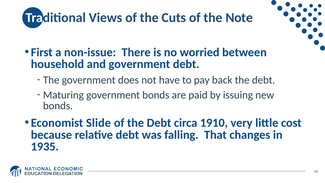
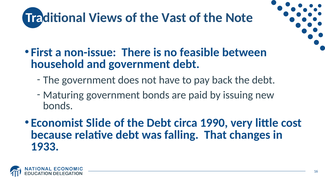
Cuts: Cuts -> Vast
worried: worried -> feasible
1910: 1910 -> 1990
1935: 1935 -> 1933
